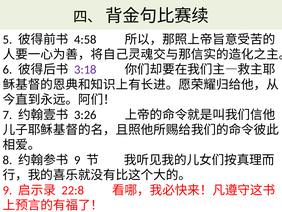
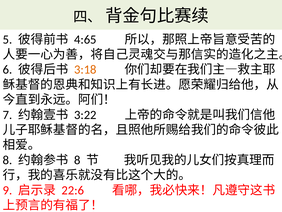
4:58: 4:58 -> 4:65
3:18 colour: purple -> orange
3:26: 3:26 -> 3:22
9 at (77, 160): 9 -> 8
22:8: 22:8 -> 22:6
